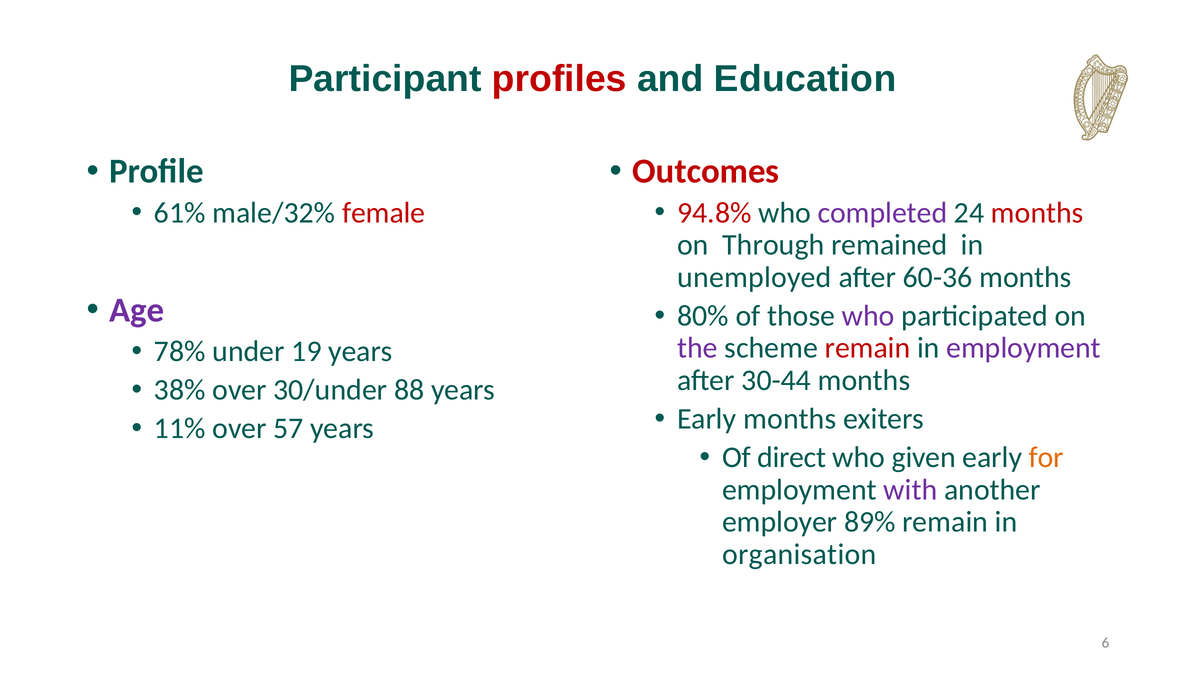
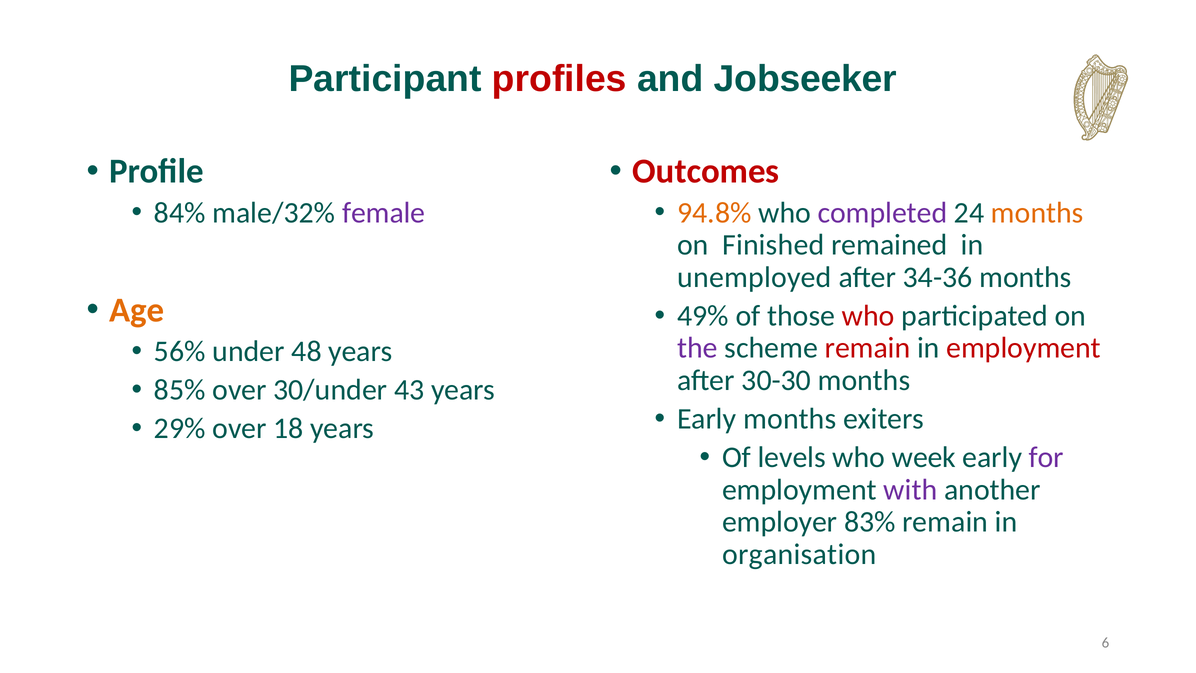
Education: Education -> Jobseeker
61%: 61% -> 84%
female colour: red -> purple
94.8% colour: red -> orange
months at (1037, 213) colour: red -> orange
Through: Through -> Finished
60-36: 60-36 -> 34-36
Age colour: purple -> orange
80% at (703, 316): 80% -> 49%
who at (868, 316) colour: purple -> red
employment at (1024, 348) colour: purple -> red
78%: 78% -> 56%
19: 19 -> 48
30-44: 30-44 -> 30-30
38%: 38% -> 85%
88: 88 -> 43
11%: 11% -> 29%
57: 57 -> 18
direct: direct -> levels
given: given -> week
for colour: orange -> purple
89%: 89% -> 83%
